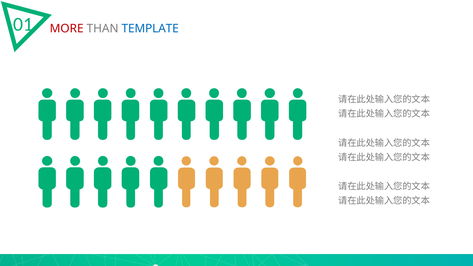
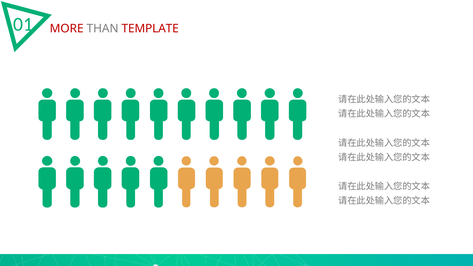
TEMPLATE colour: blue -> red
